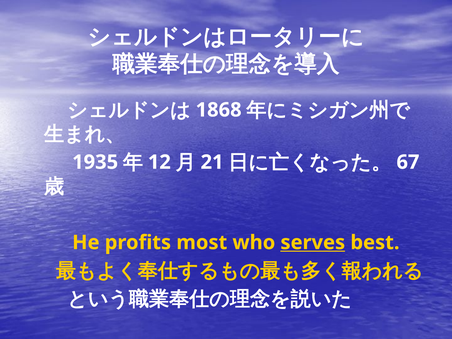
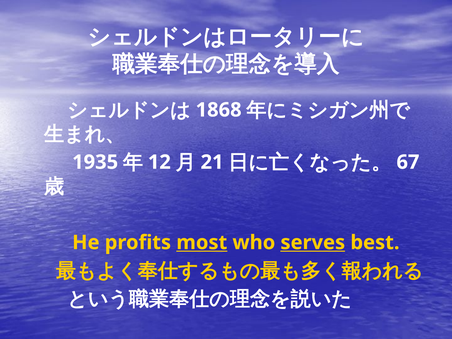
most underline: none -> present
